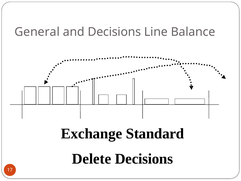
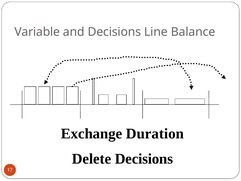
General: General -> Variable
Standard: Standard -> Duration
